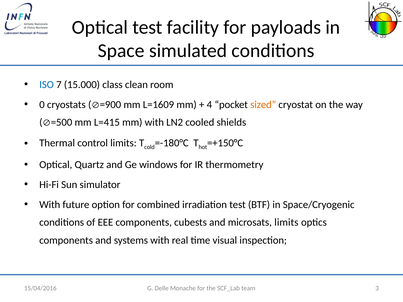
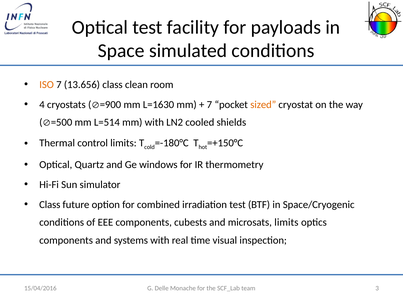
ISO colour: blue -> orange
15.000: 15.000 -> 13.656
0: 0 -> 4
L=1609: L=1609 -> L=1630
4 at (209, 105): 4 -> 7
L=415: L=415 -> L=514
With at (50, 205): With -> Class
